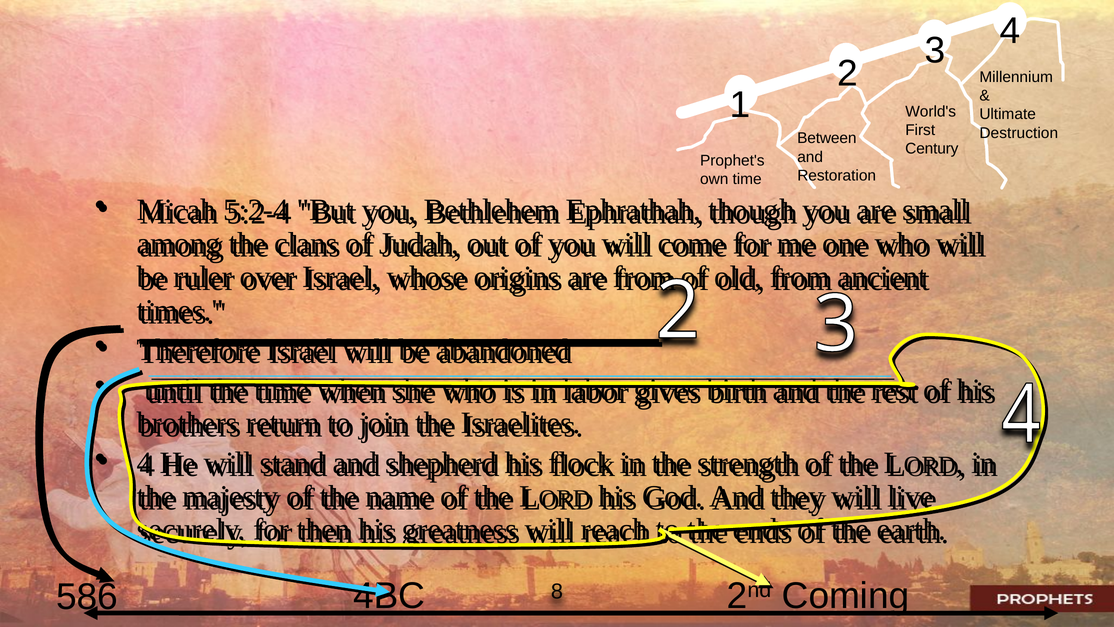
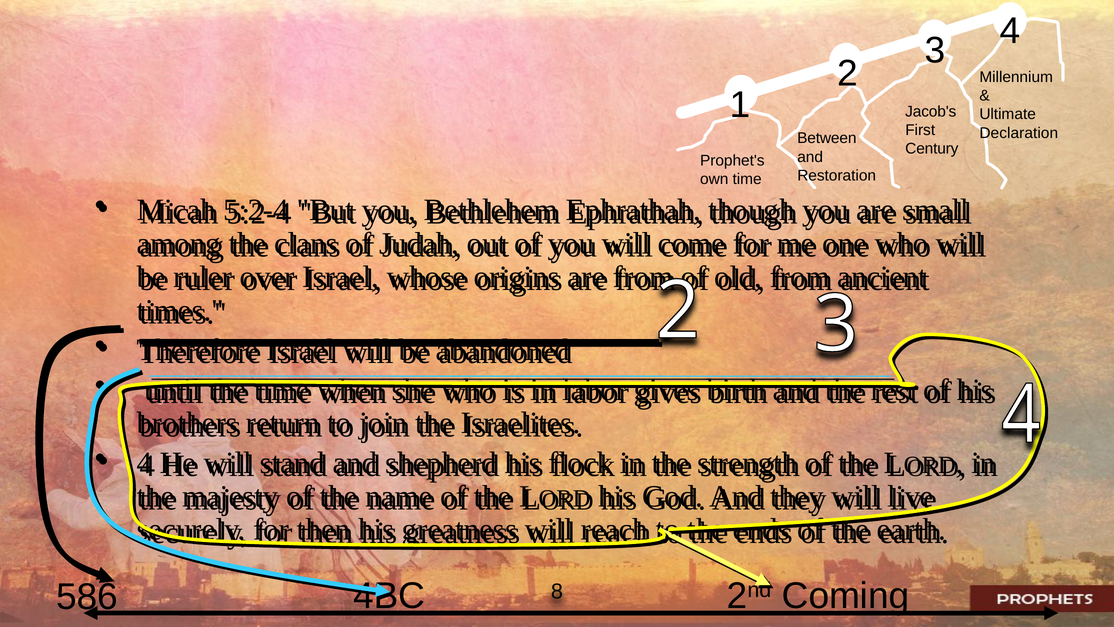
World's: World's -> Jacob's
Destruction: Destruction -> Declaration
